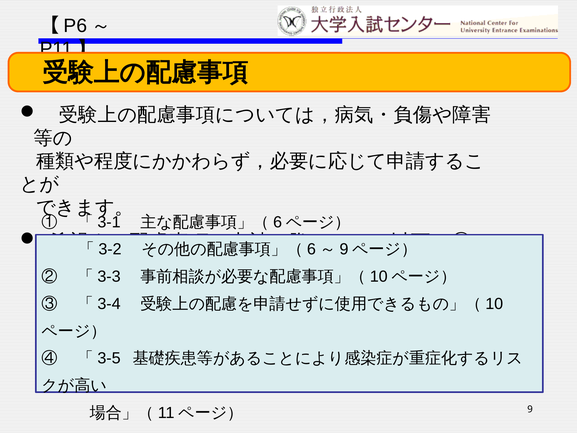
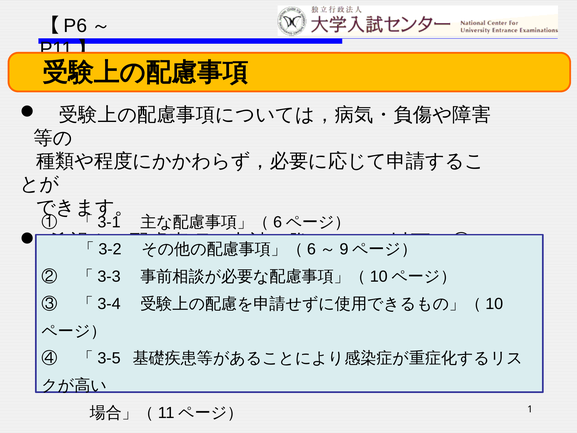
9: 9 -> 1
